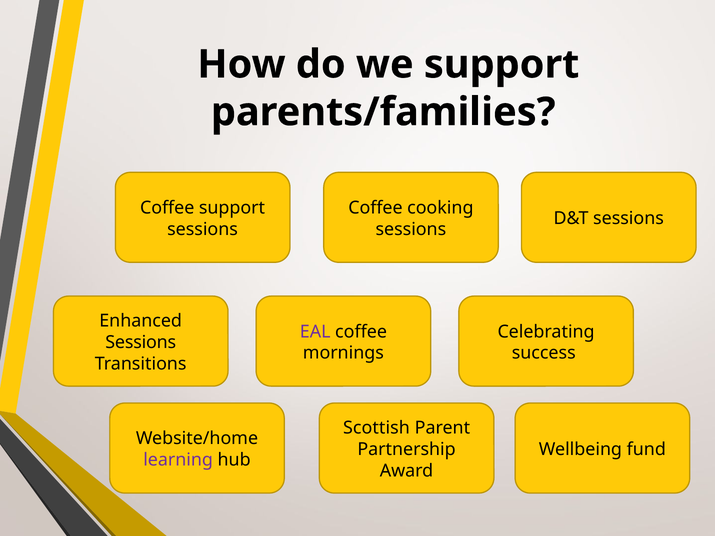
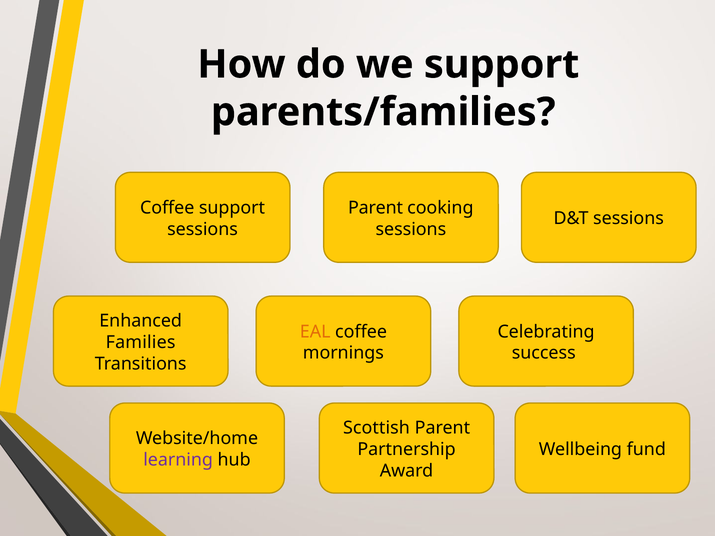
Coffee at (375, 208): Coffee -> Parent
EAL colour: purple -> orange
Sessions at (141, 343): Sessions -> Families
